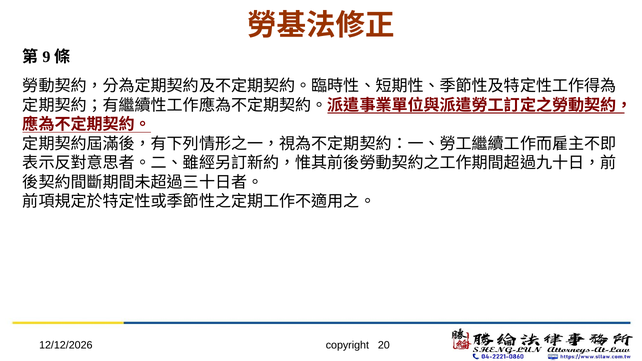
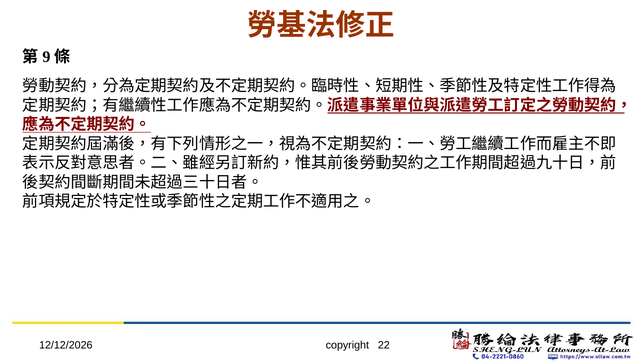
20: 20 -> 22
